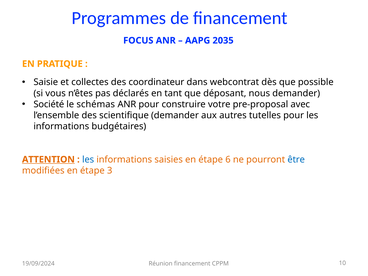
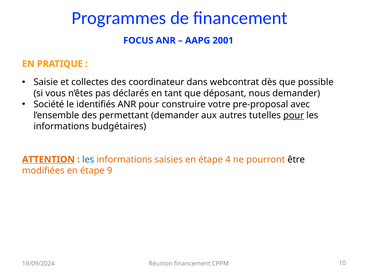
2035: 2035 -> 2001
schémas: schémas -> identifiés
scientifique: scientifique -> permettant
pour at (294, 115) underline: none -> present
6: 6 -> 4
être colour: blue -> black
3: 3 -> 9
